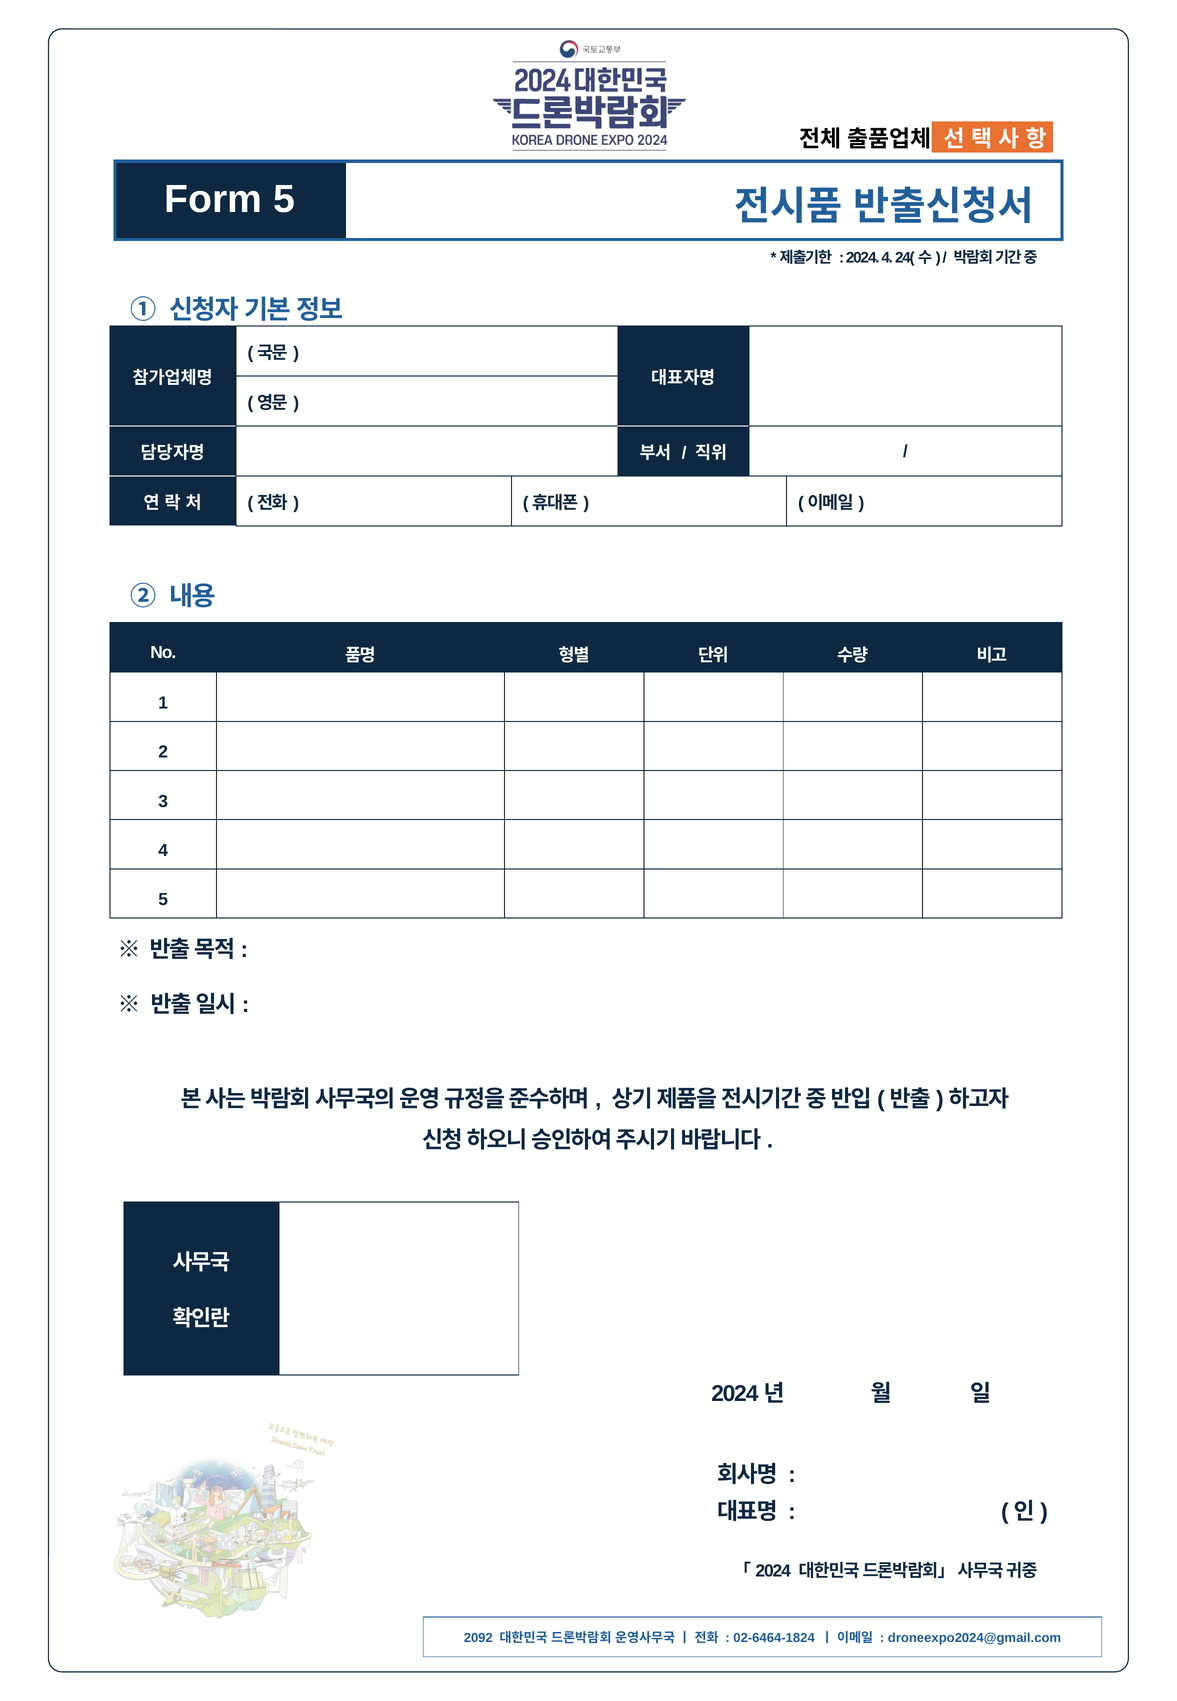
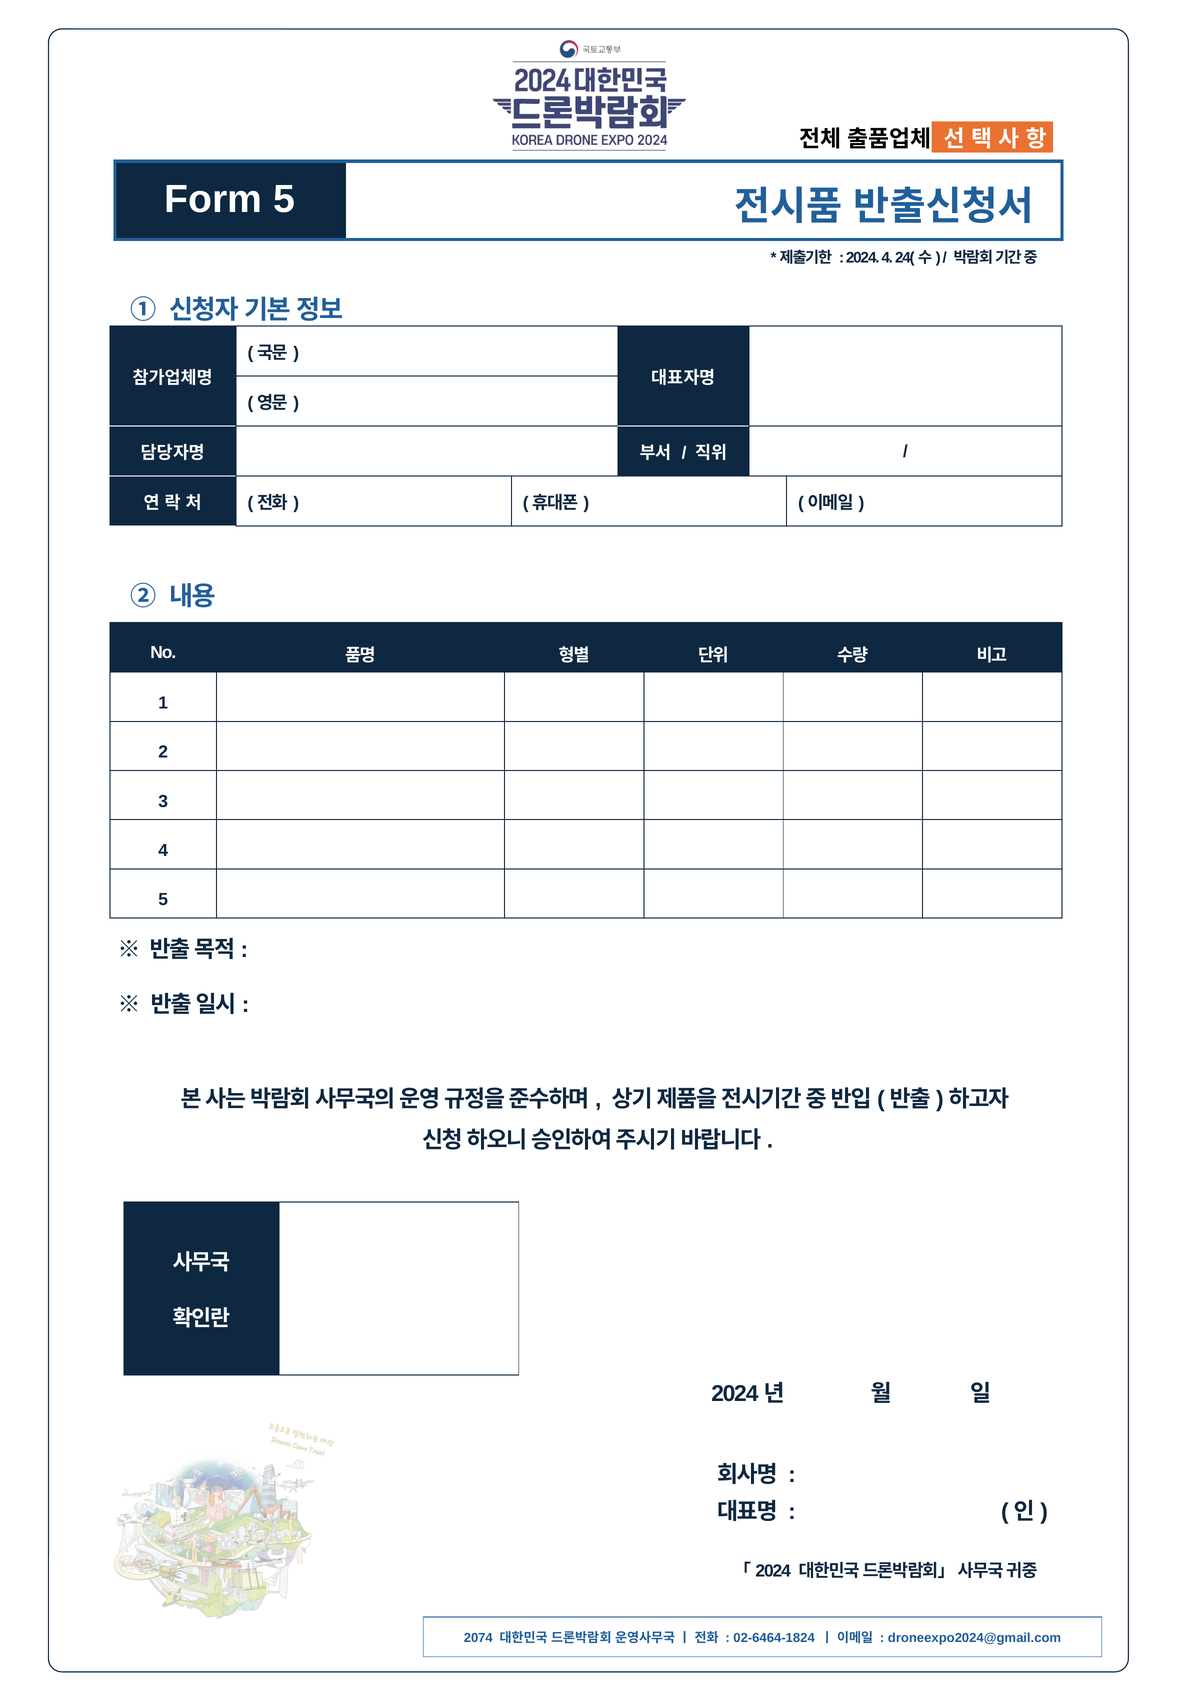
2092: 2092 -> 2074
